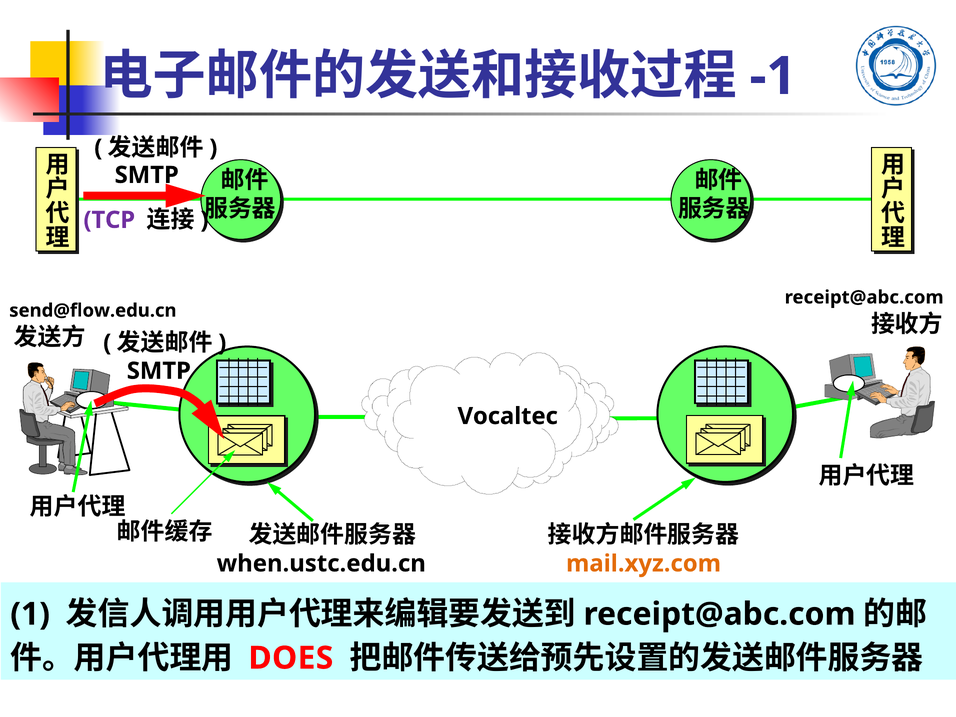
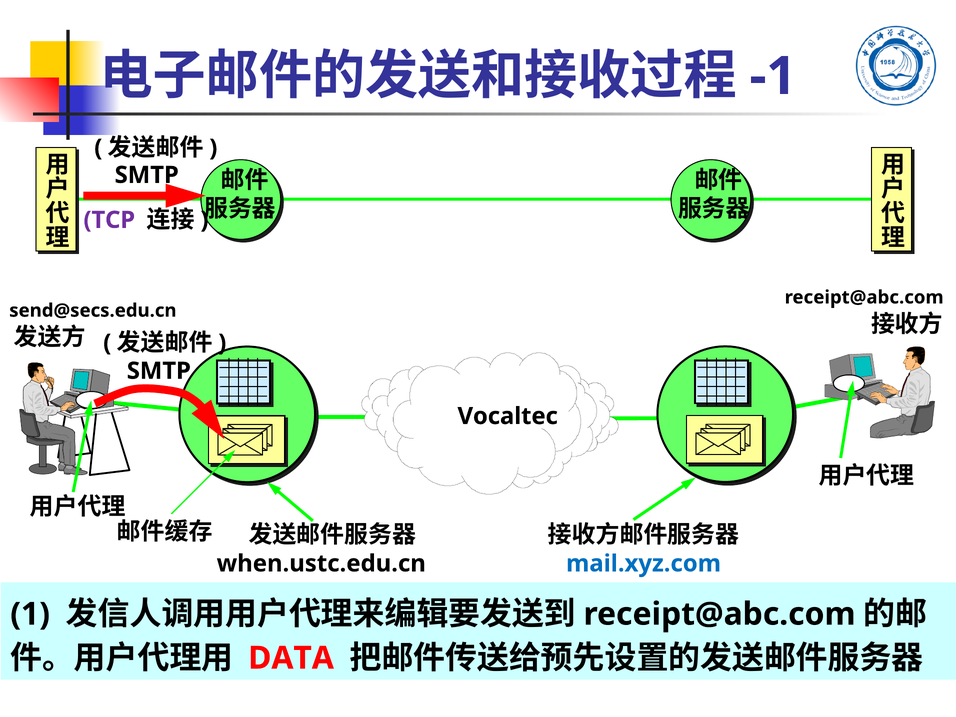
send@flow.edu.cn: send@flow.edu.cn -> send@secs.edu.cn
mail.xyz.com colour: orange -> blue
DOES: DOES -> DATA
